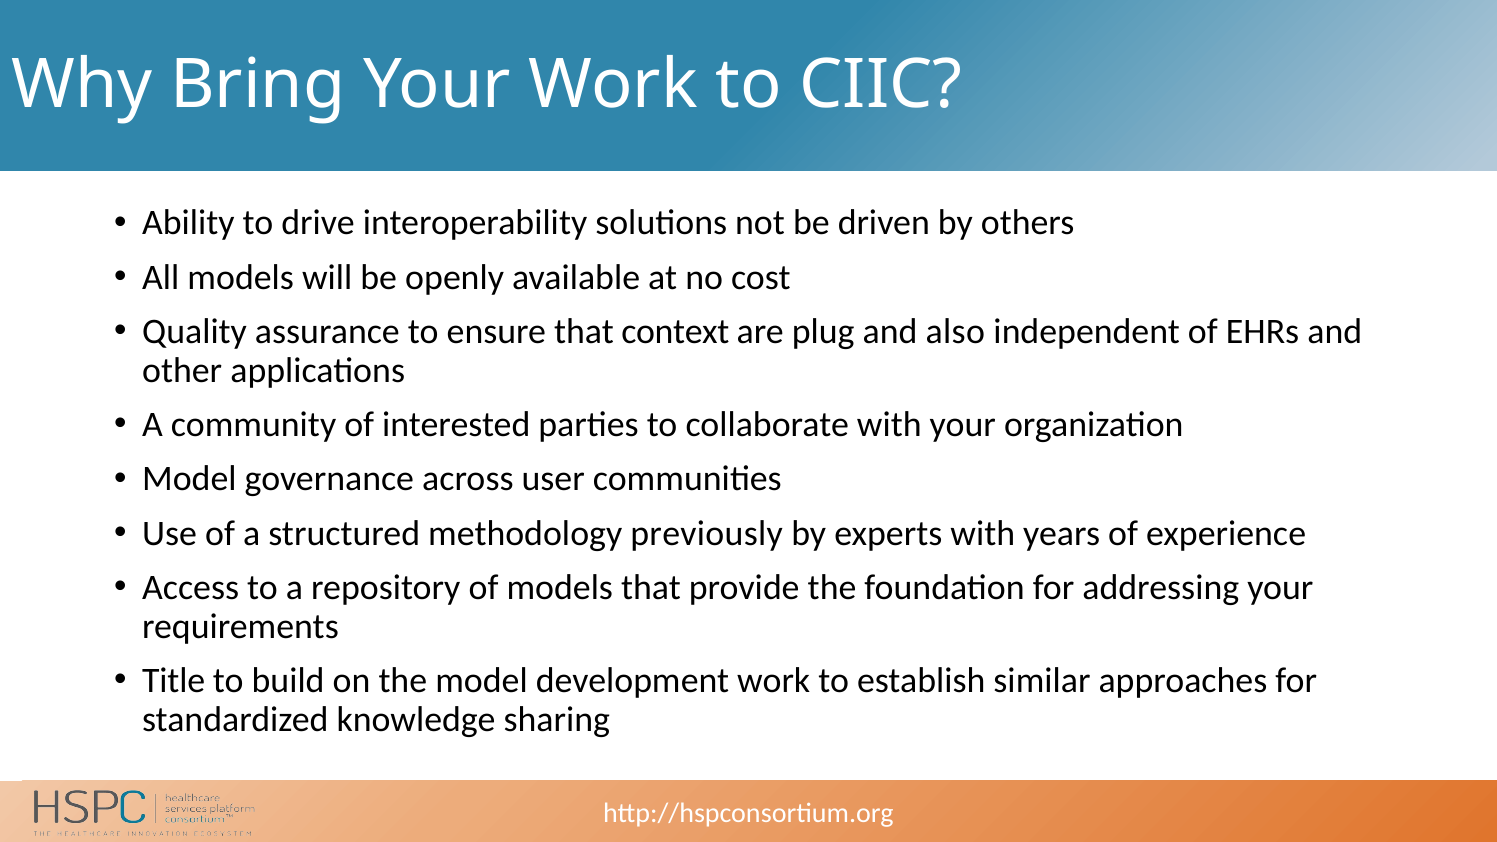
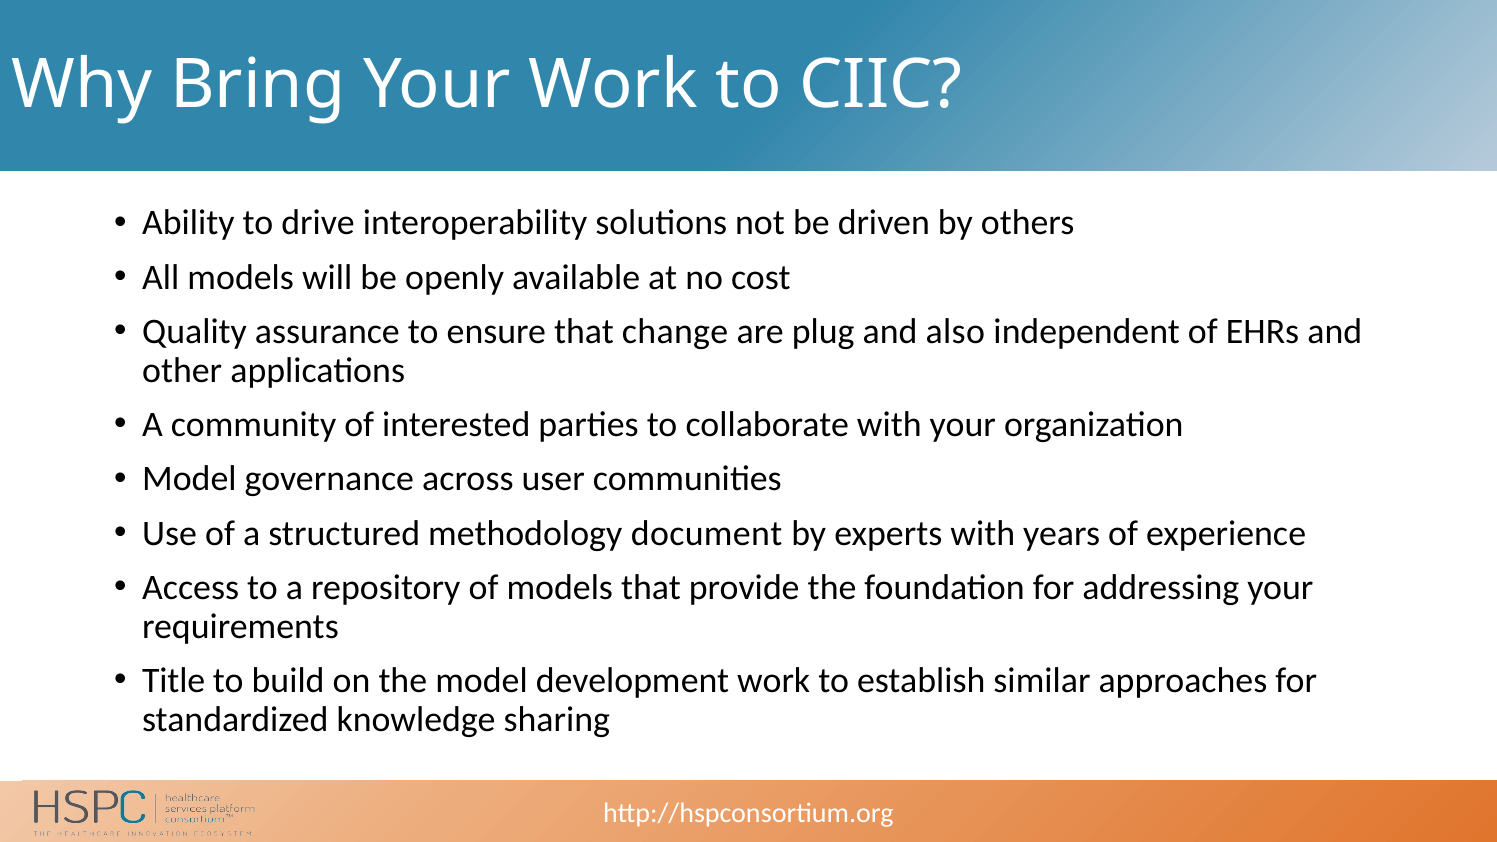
context: context -> change
previously: previously -> document
